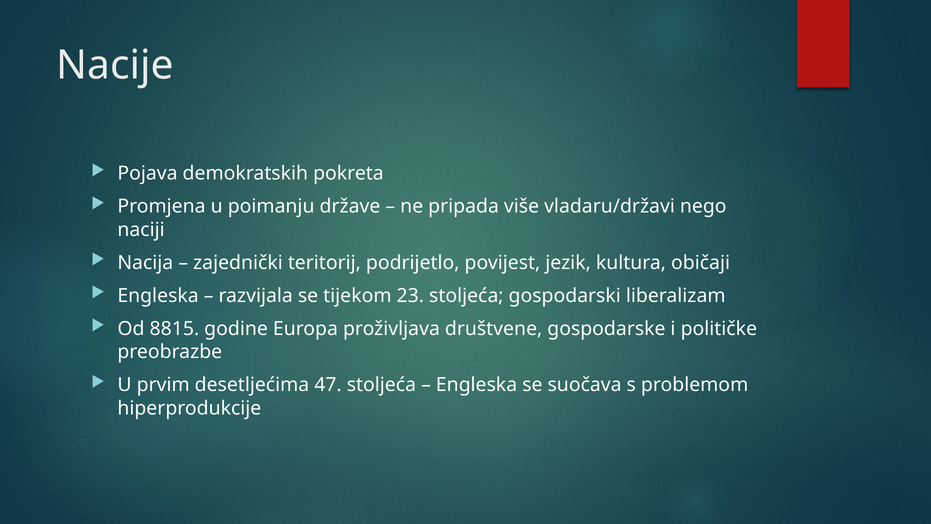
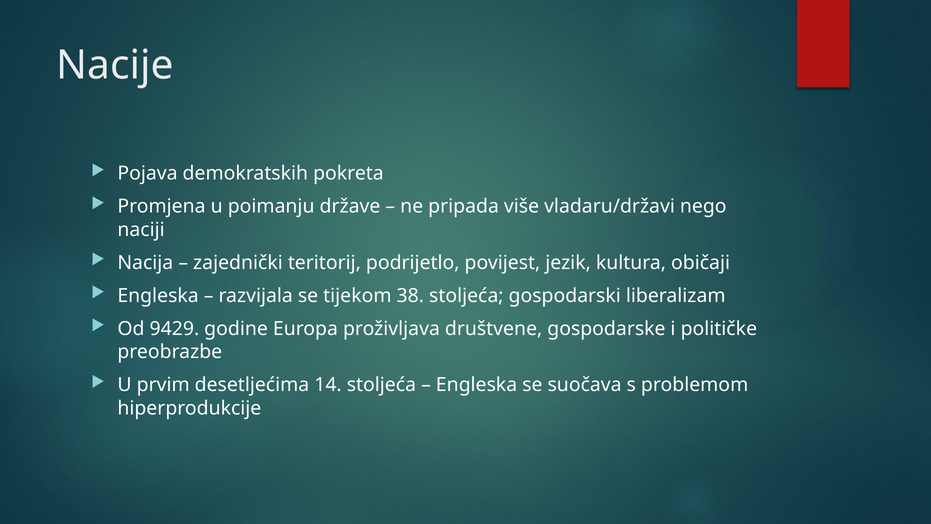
23: 23 -> 38
8815: 8815 -> 9429
47: 47 -> 14
